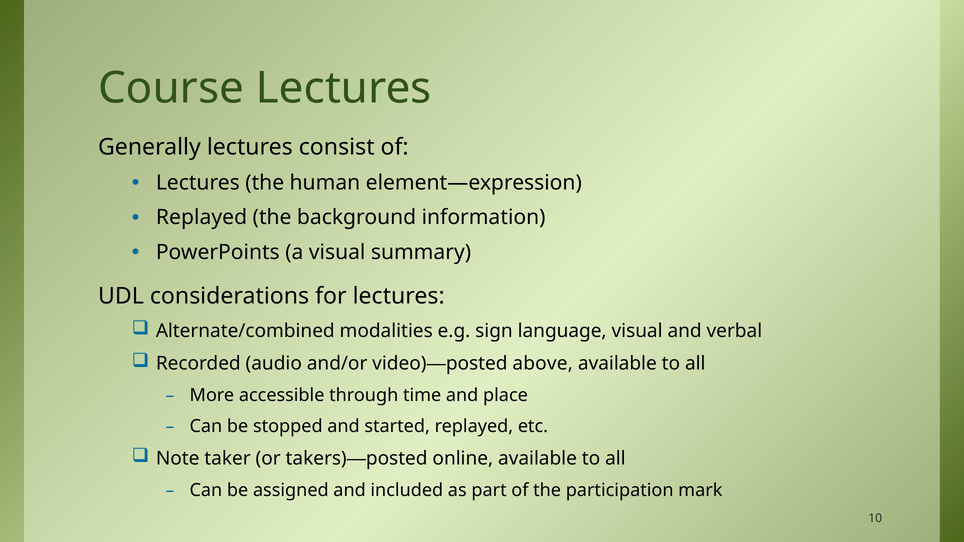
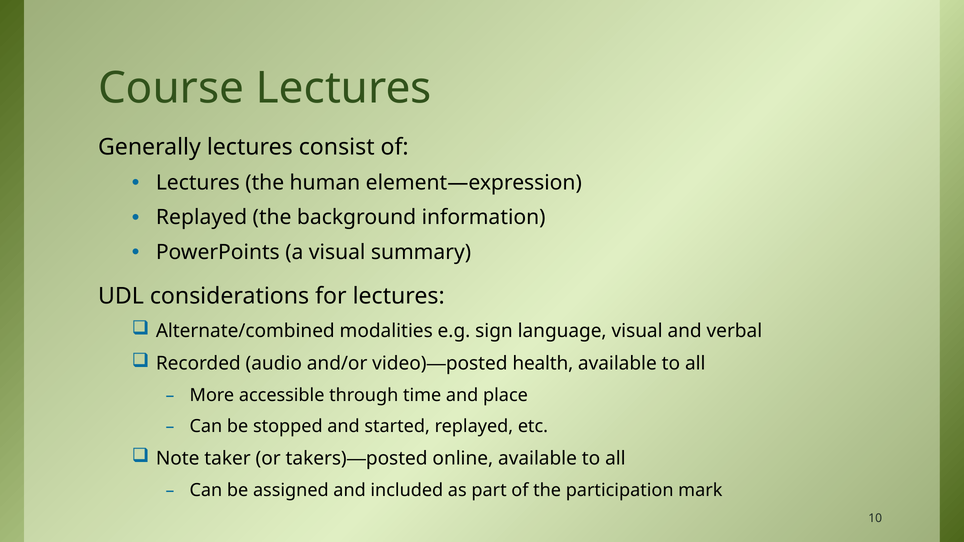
above: above -> health
